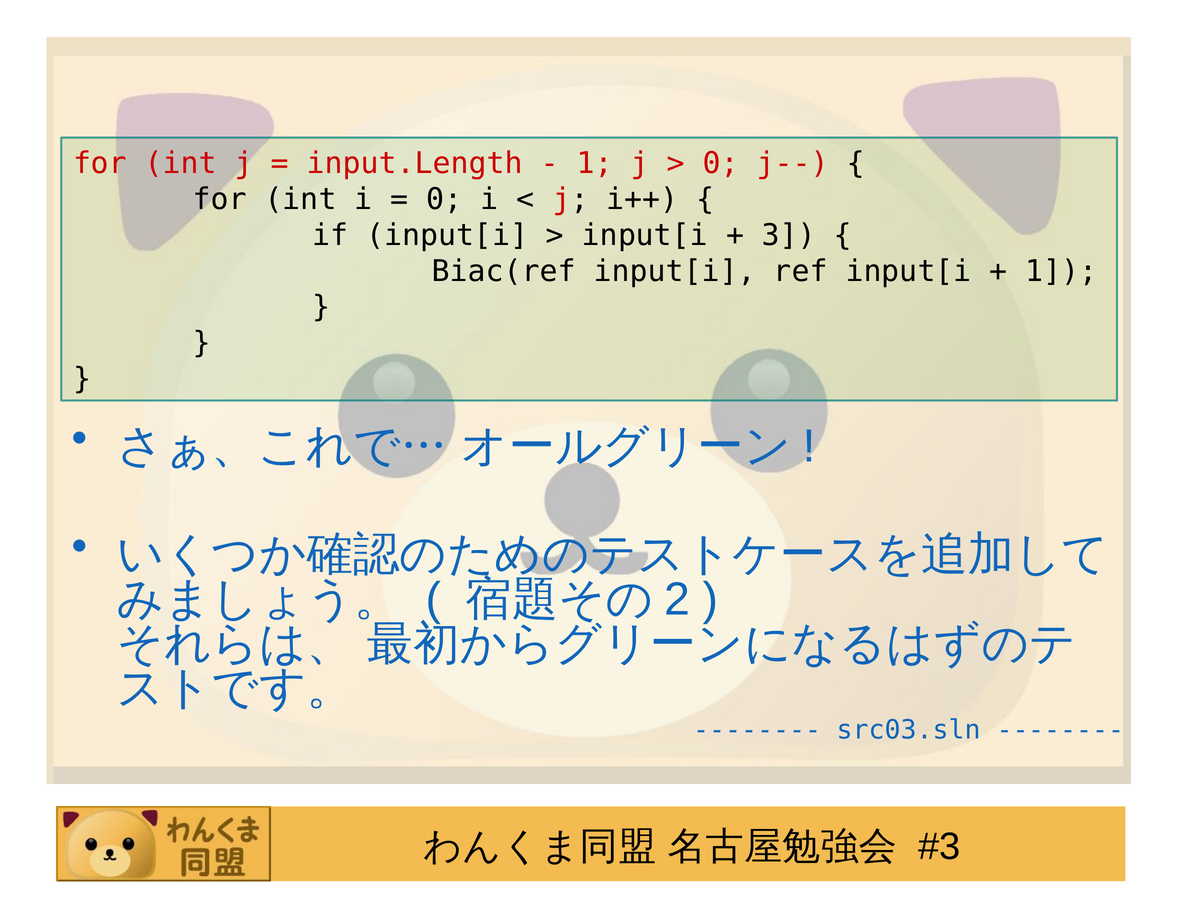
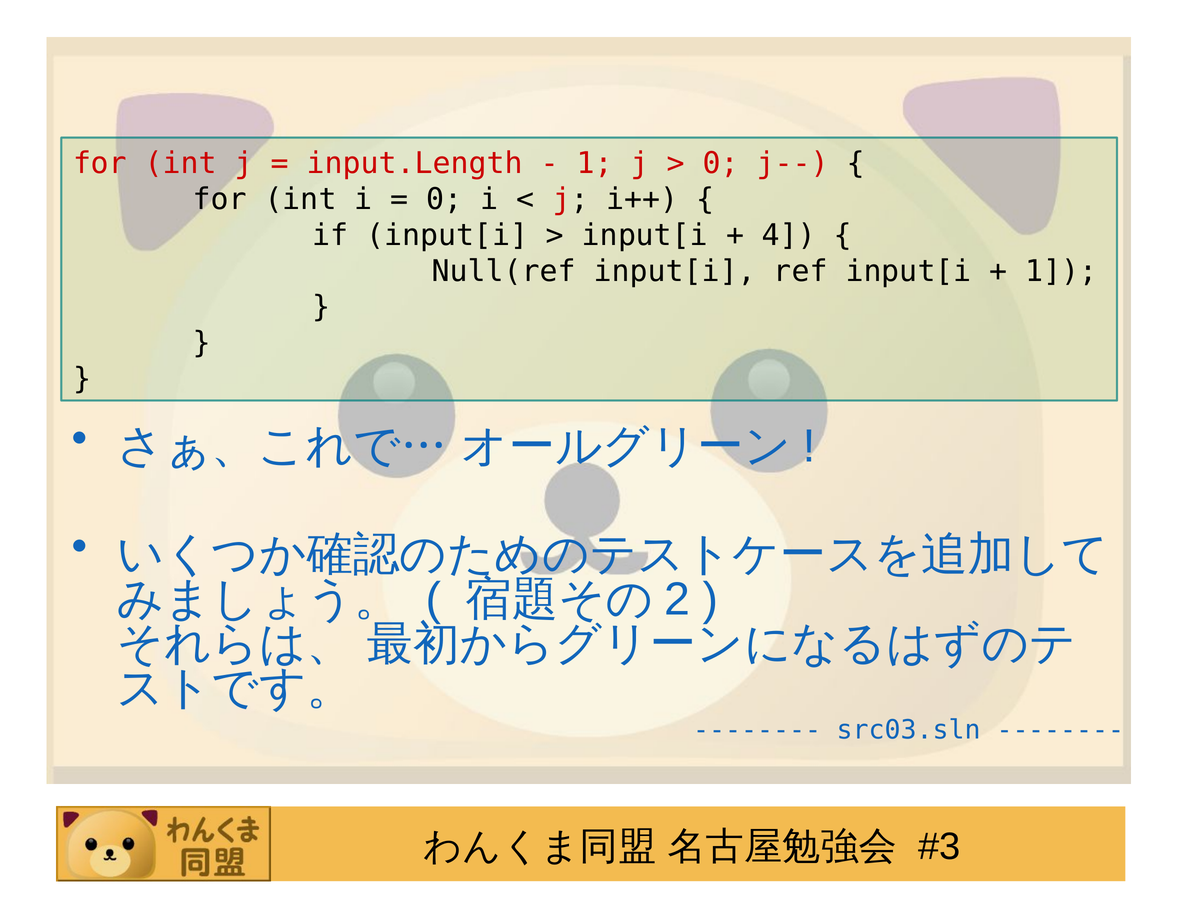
3: 3 -> 4
Biac(ref: Biac(ref -> Null(ref
